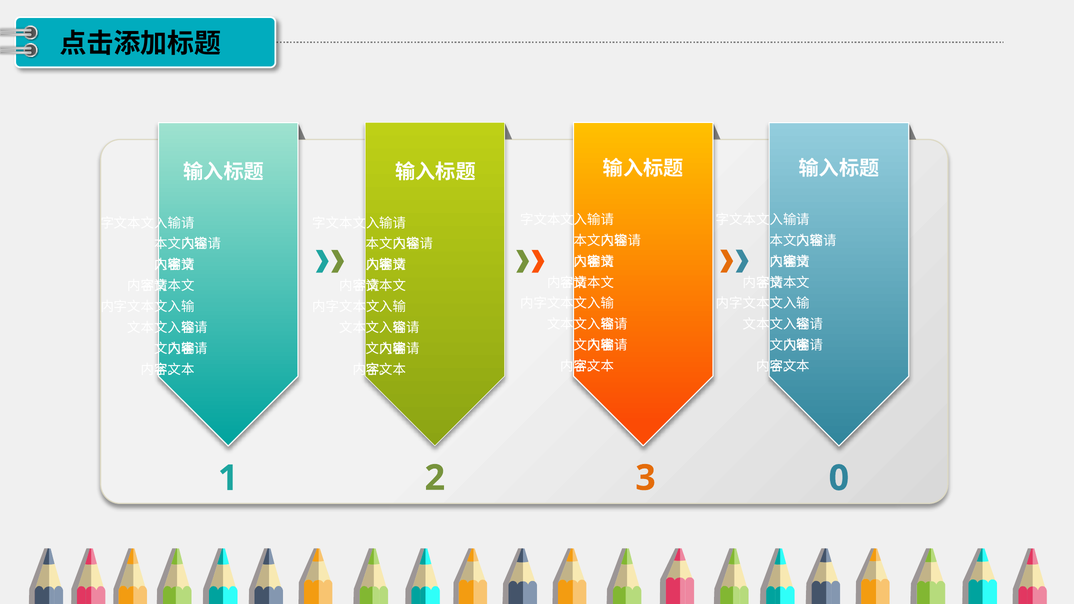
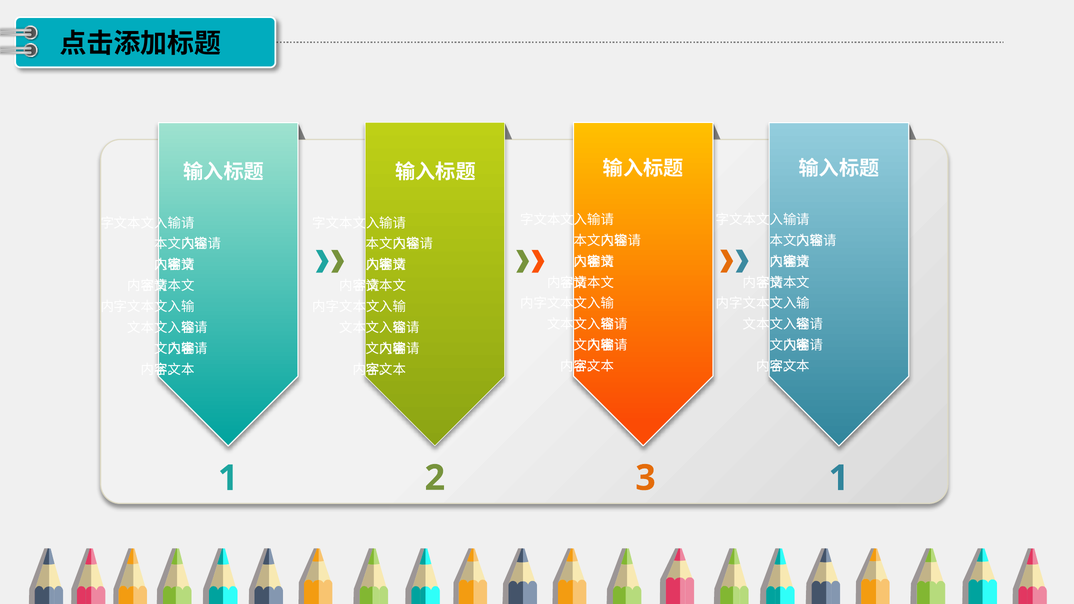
2 0: 0 -> 1
